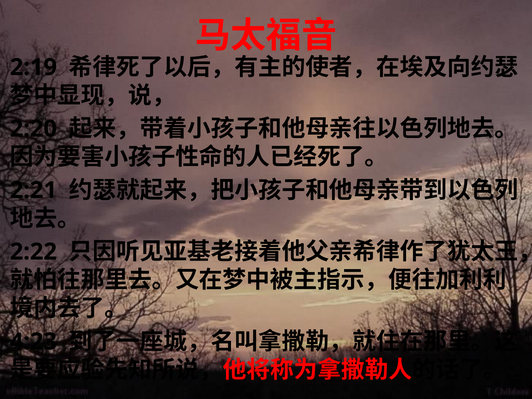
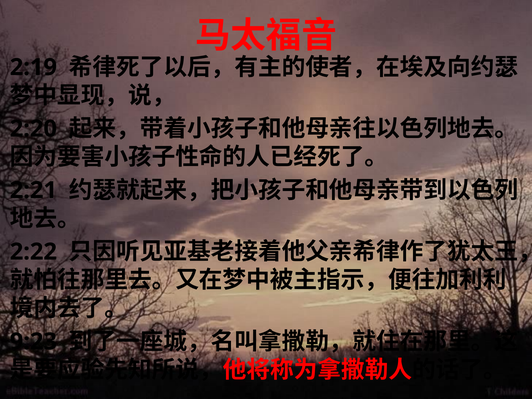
4:23: 4:23 -> 9:23
